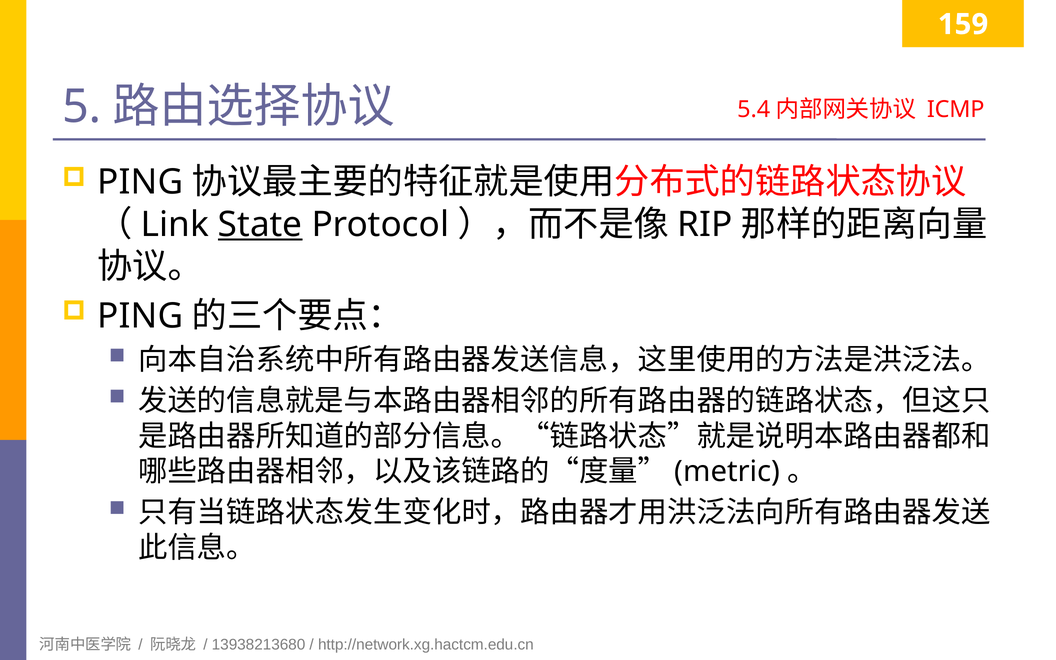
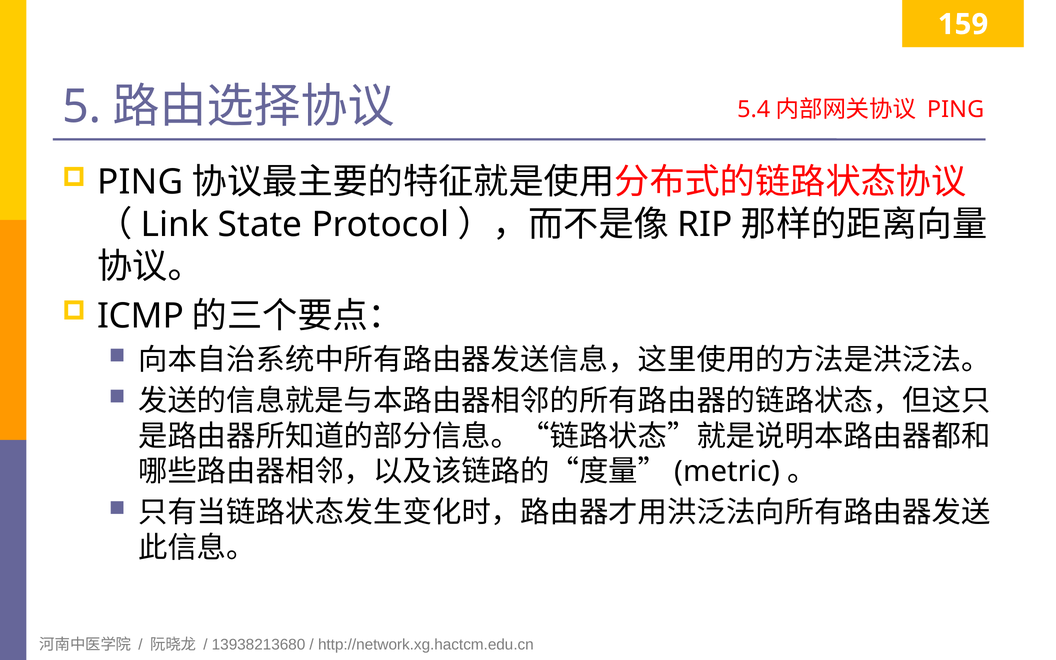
ICMP at (956, 109): ICMP -> PING
State underline: present -> none
PING at (140, 316): PING -> ICMP
